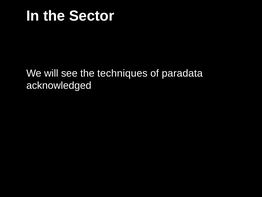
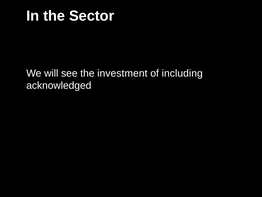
techniques: techniques -> investment
paradata: paradata -> including
